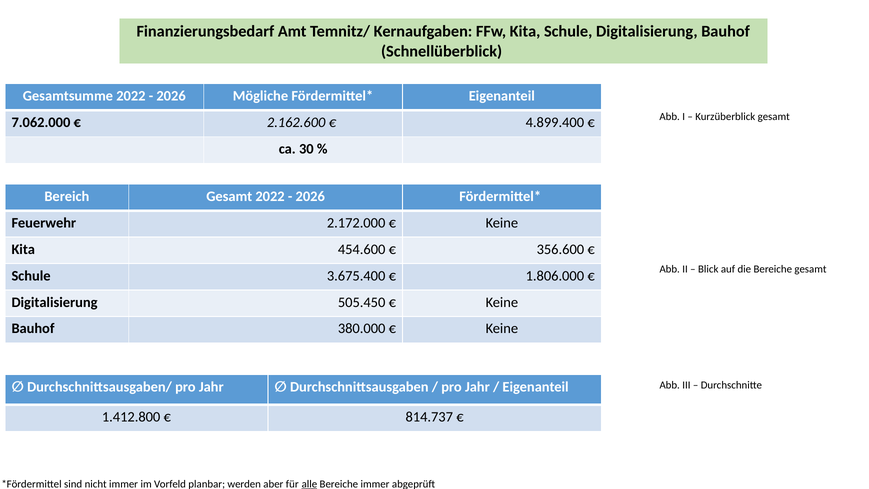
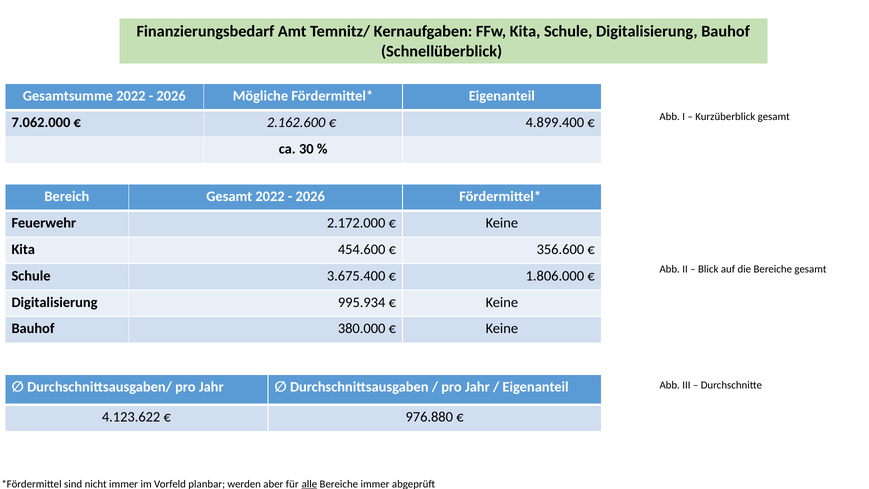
505.450: 505.450 -> 995.934
1.412.800: 1.412.800 -> 4.123.622
814.737: 814.737 -> 976.880
